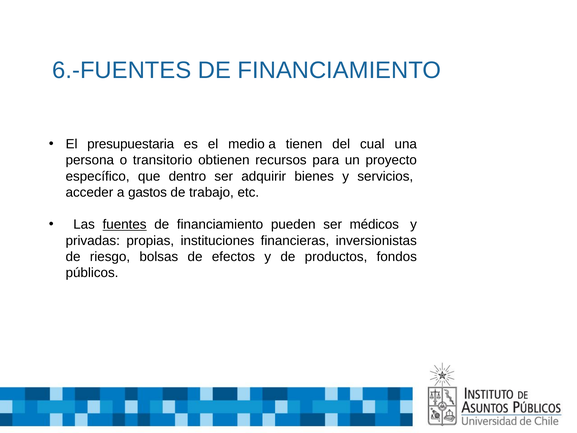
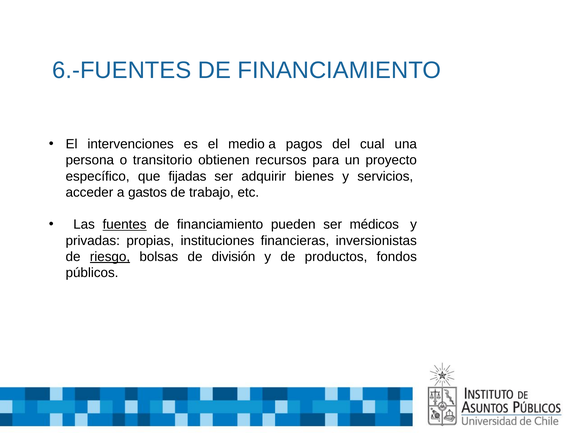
presupuestaria: presupuestaria -> intervenciones
tienen: tienen -> pagos
dentro: dentro -> fijadas
riesgo underline: none -> present
efectos: efectos -> división
